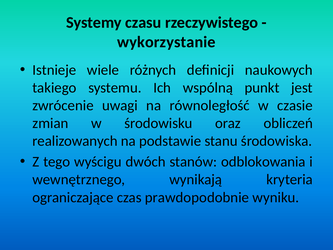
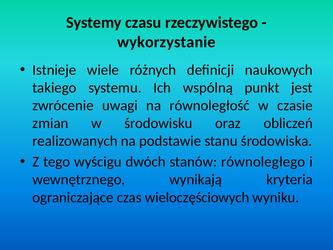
odblokowania: odblokowania -> równoległego
prawdopodobnie: prawdopodobnie -> wieloczęściowych
